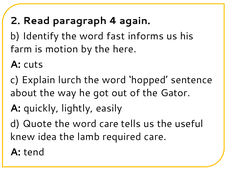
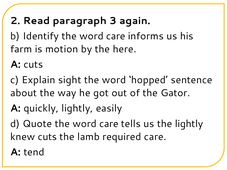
4: 4 -> 3
Identify the word fast: fast -> care
lurch: lurch -> sight
the useful: useful -> lightly
knew idea: idea -> cuts
